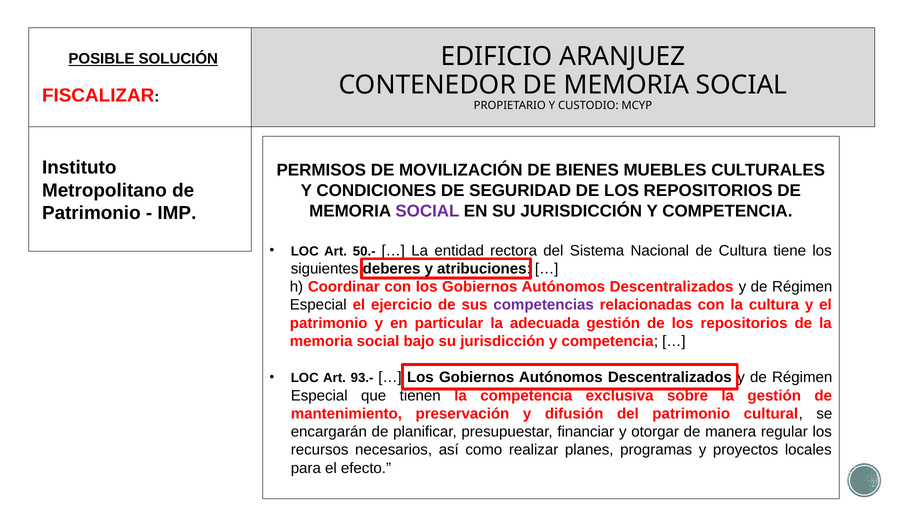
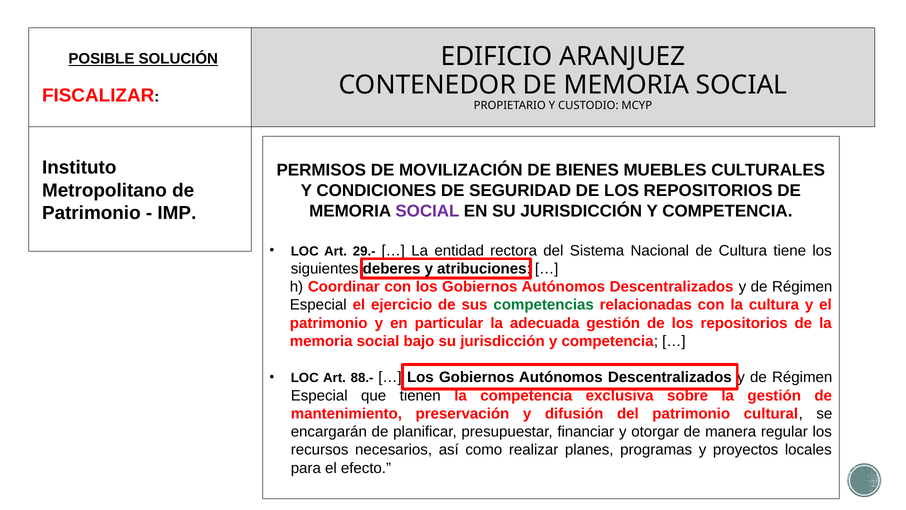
50.-: 50.- -> 29.-
competencias colour: purple -> green
93.-: 93.- -> 88.-
